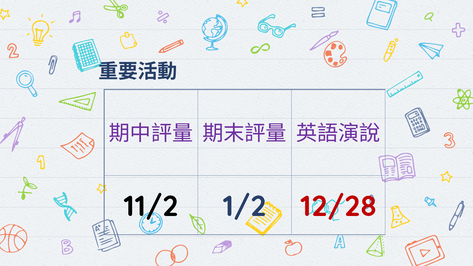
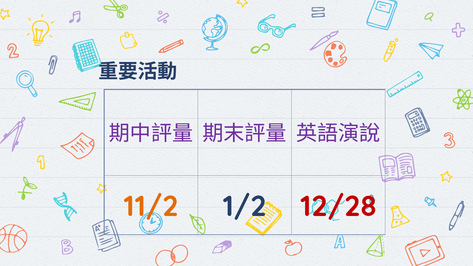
11/2 colour: black -> orange
